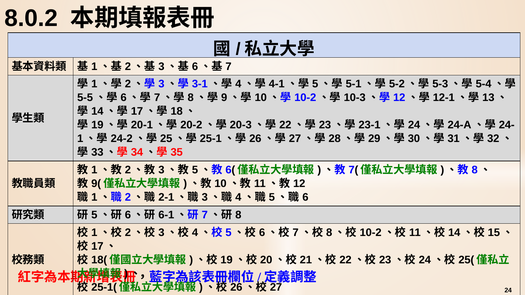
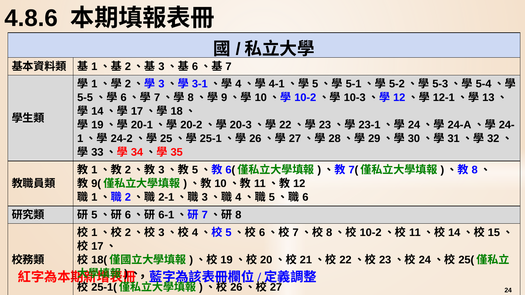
8.0.2: 8.0.2 -> 4.8.6
